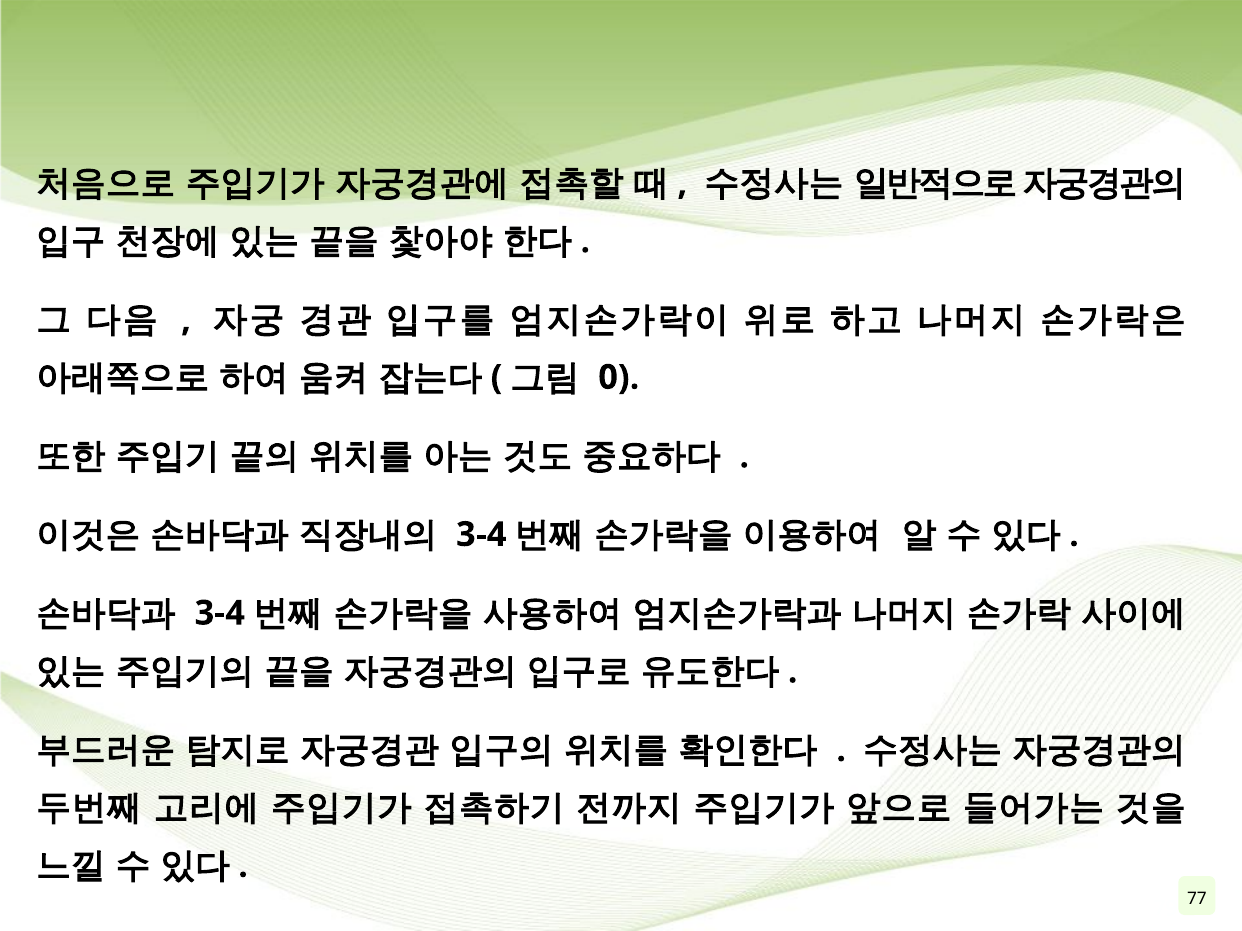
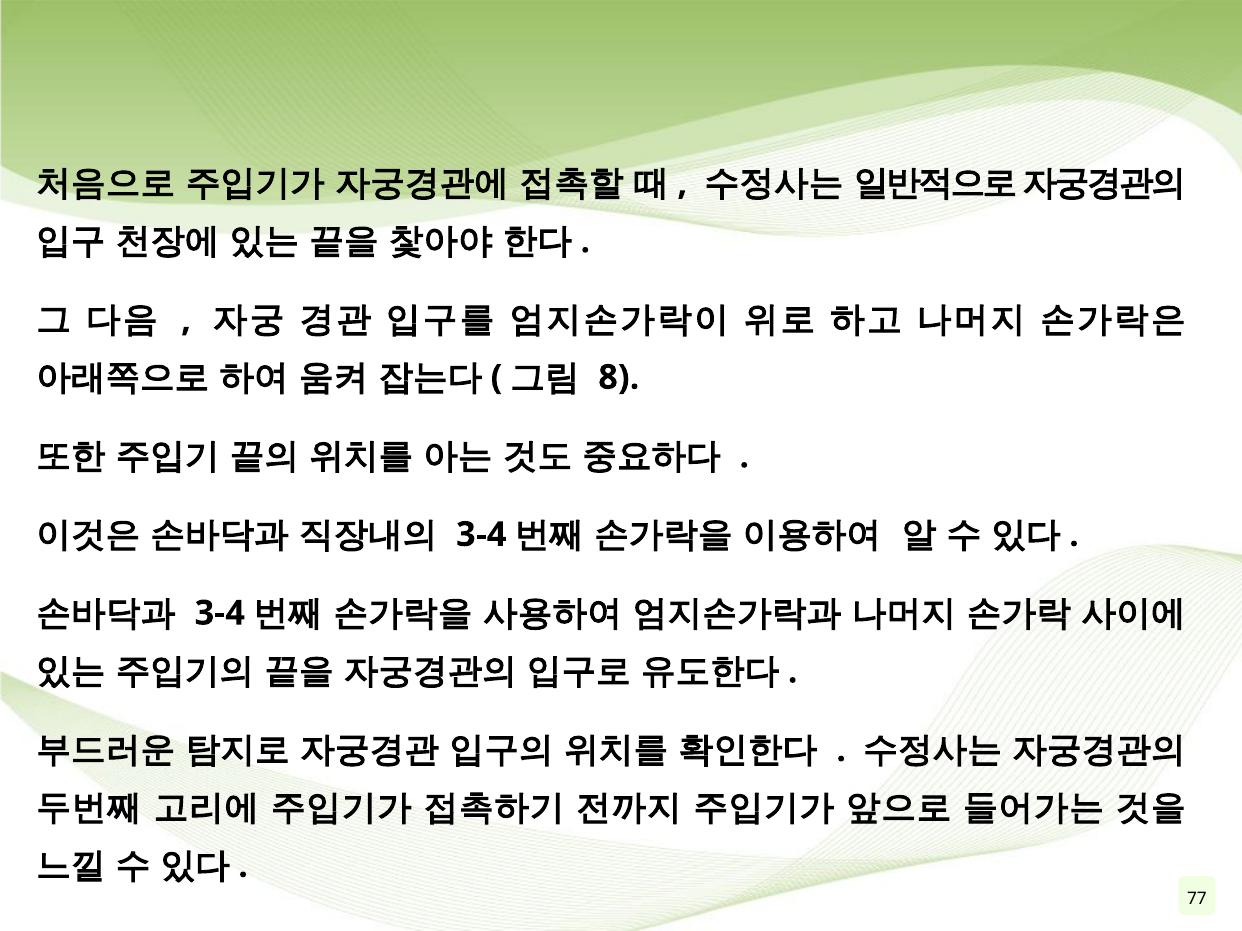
0: 0 -> 8
